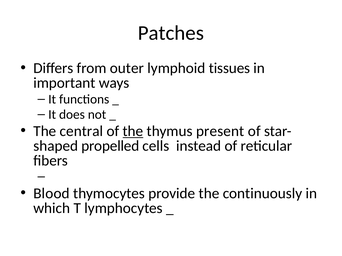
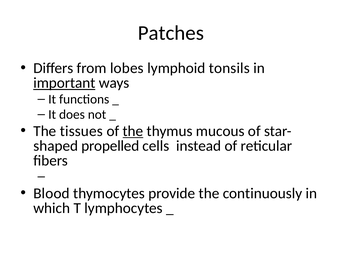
outer: outer -> lobes
tissues: tissues -> tonsils
important underline: none -> present
central: central -> tissues
present: present -> mucous
